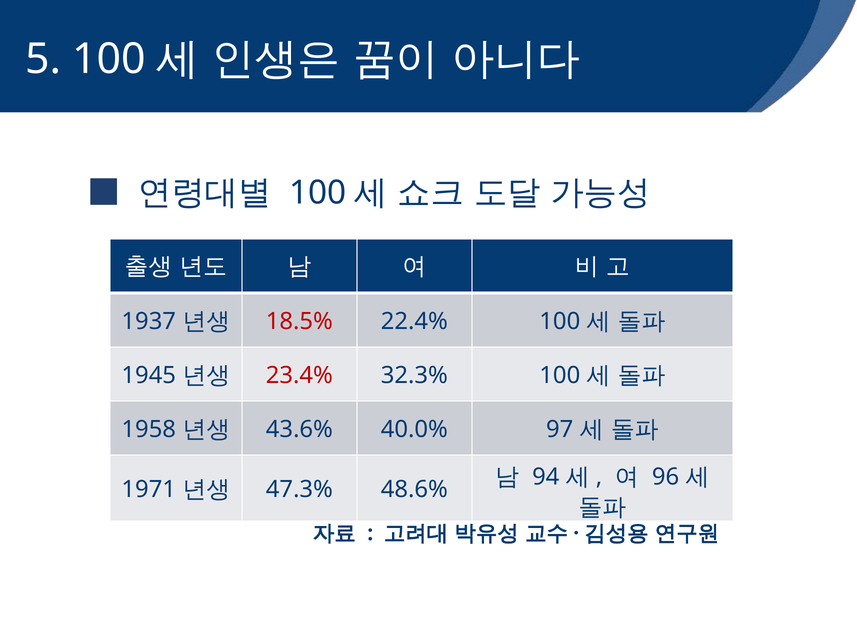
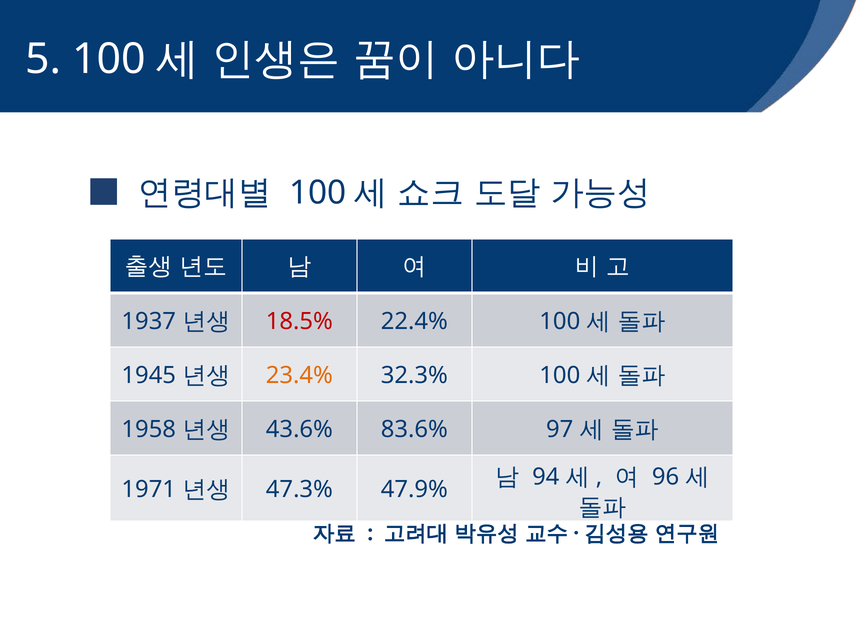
23.4% colour: red -> orange
40.0%: 40.0% -> 83.6%
48.6%: 48.6% -> 47.9%
